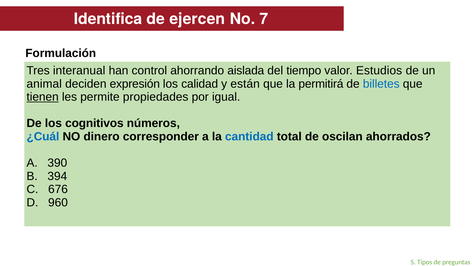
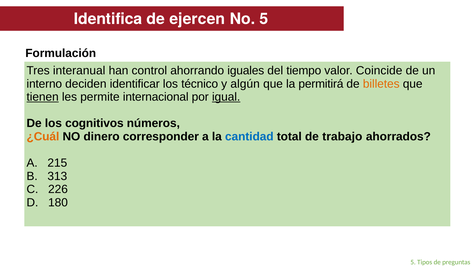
No 7: 7 -> 5
aislada: aislada -> iguales
Estudios: Estudios -> Coincide
animal: animal -> interno
expresión: expresión -> identificar
calidad: calidad -> técnico
están: están -> algún
billetes colour: blue -> orange
propiedades: propiedades -> internacional
igual underline: none -> present
¿Cuál colour: blue -> orange
oscilan: oscilan -> trabajo
390: 390 -> 215
394: 394 -> 313
676: 676 -> 226
960: 960 -> 180
